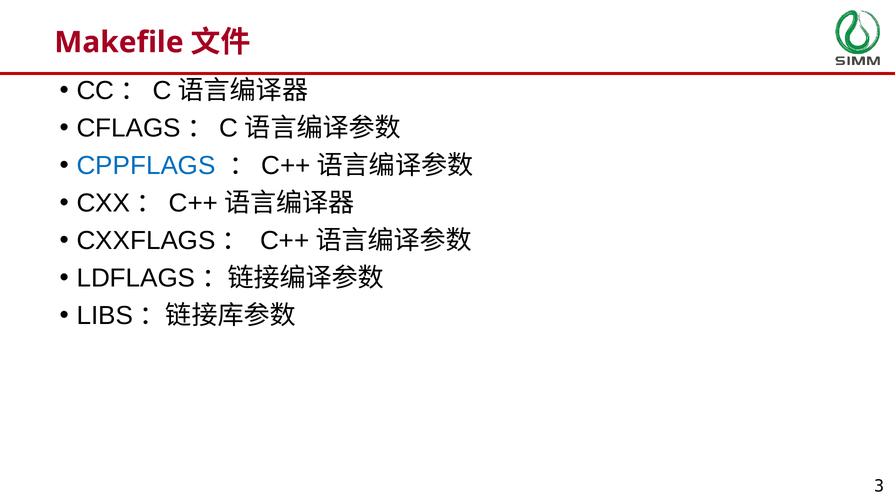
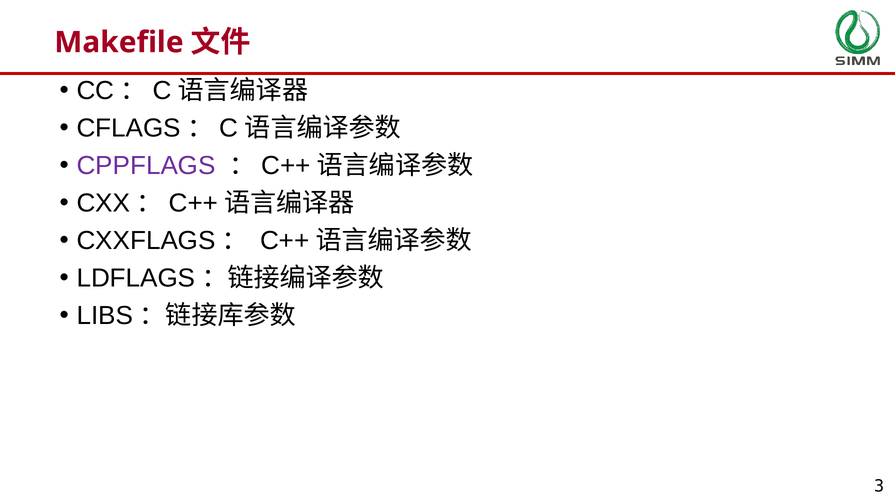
CPPFLAGS colour: blue -> purple
